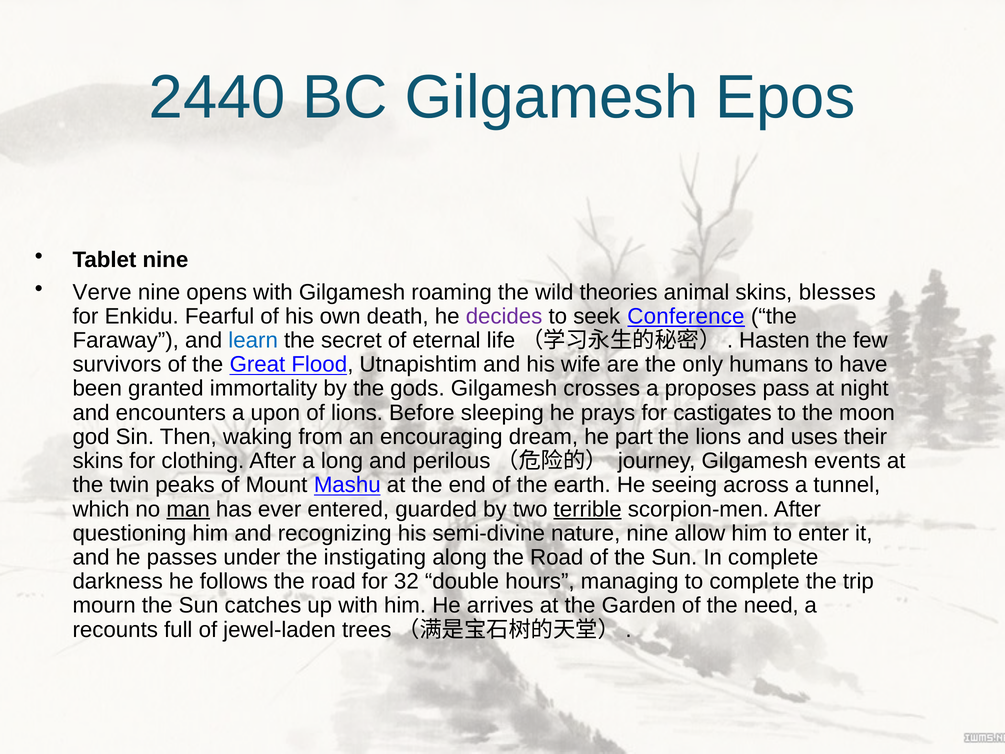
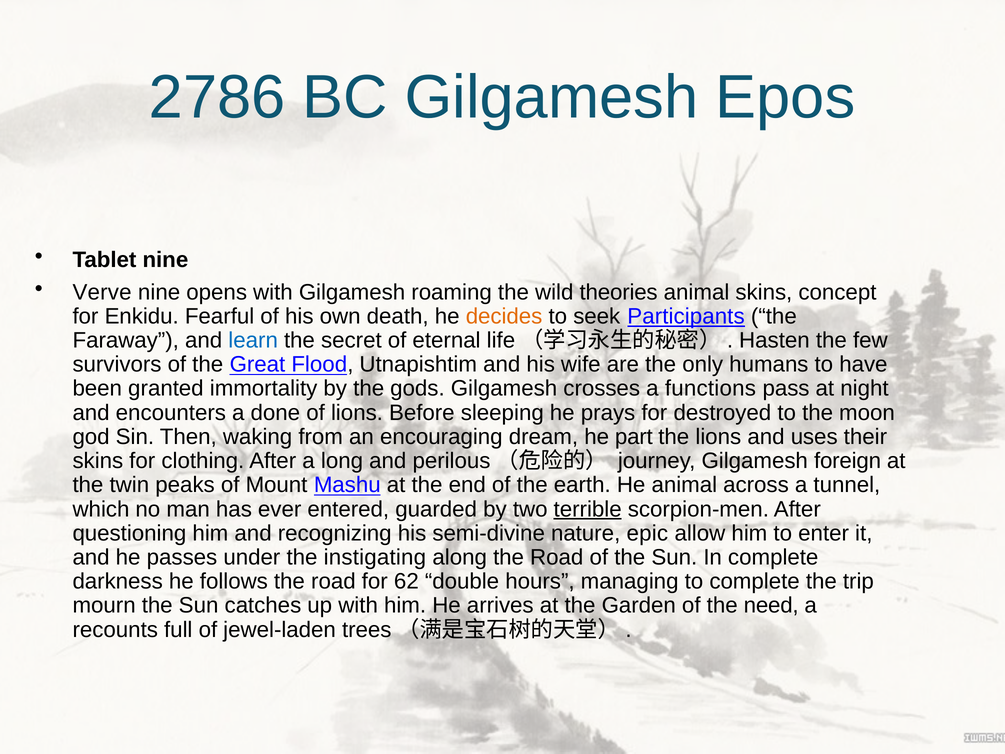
2440: 2440 -> 2786
blesses: blesses -> concept
decides colour: purple -> orange
Conference: Conference -> Participants
proposes: proposes -> functions
upon: upon -> done
castigates: castigates -> destroyed
events: events -> foreign
He seeing: seeing -> animal
man underline: present -> none
nature nine: nine -> epic
32: 32 -> 62
